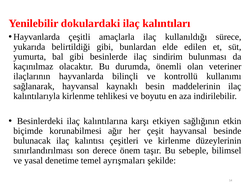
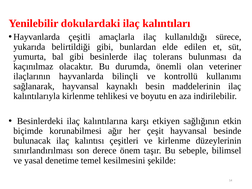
sindirim: sindirim -> tolerans
ayrışmaları: ayrışmaları -> kesilmesini
